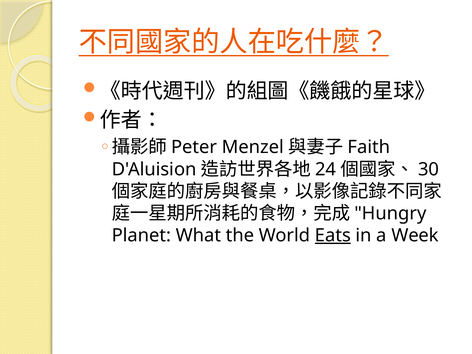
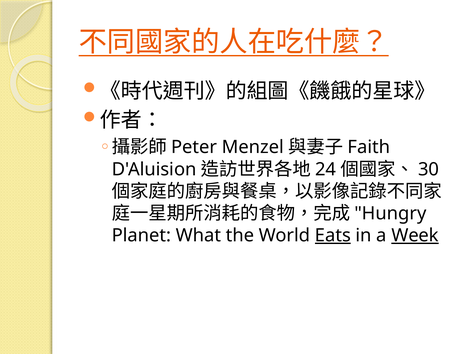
Week underline: none -> present
